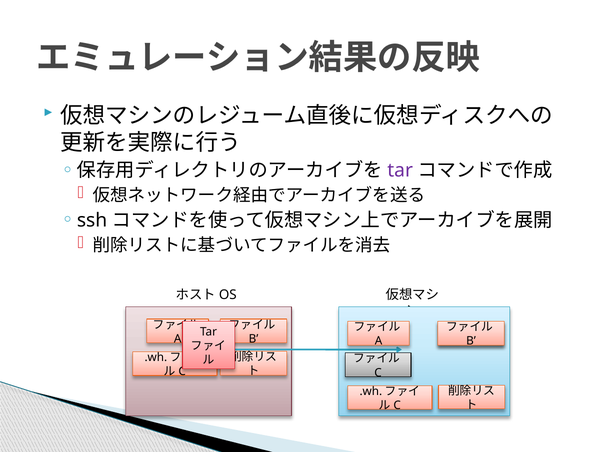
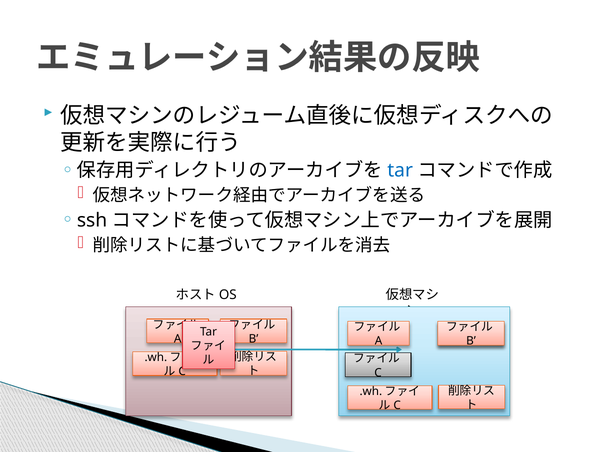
tar at (400, 170) colour: purple -> blue
